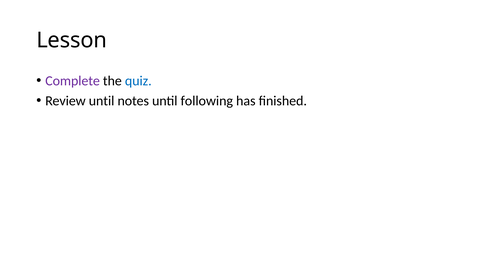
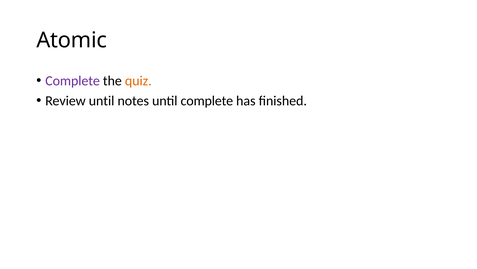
Lesson: Lesson -> Atomic
quiz colour: blue -> orange
until following: following -> complete
